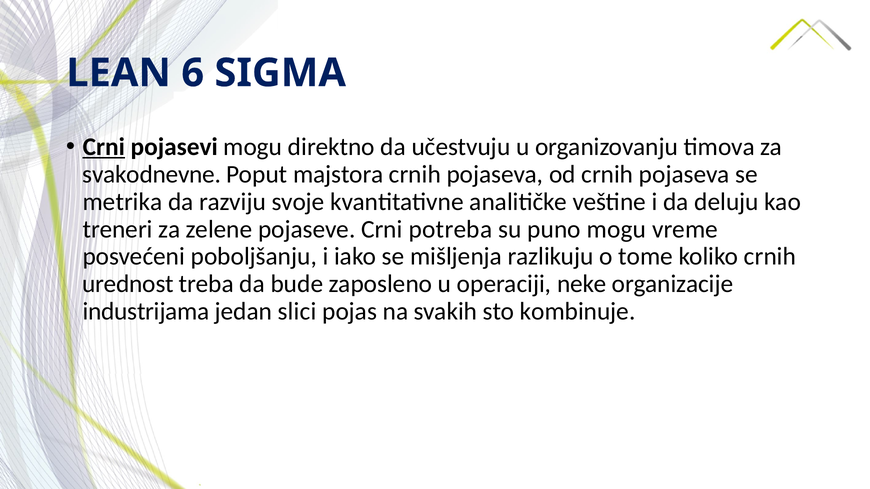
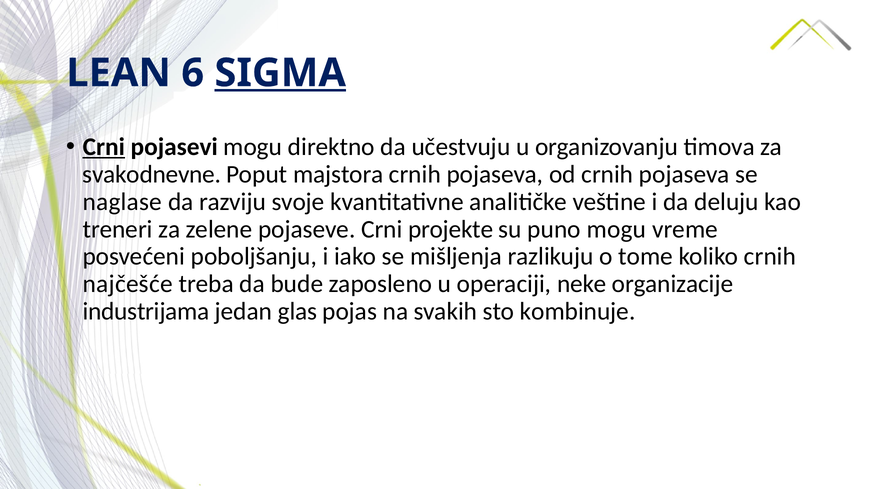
SIGMA underline: none -> present
metrika: metrika -> naglase
potreba: potreba -> projekte
urednost: urednost -> najčešće
slici: slici -> glas
